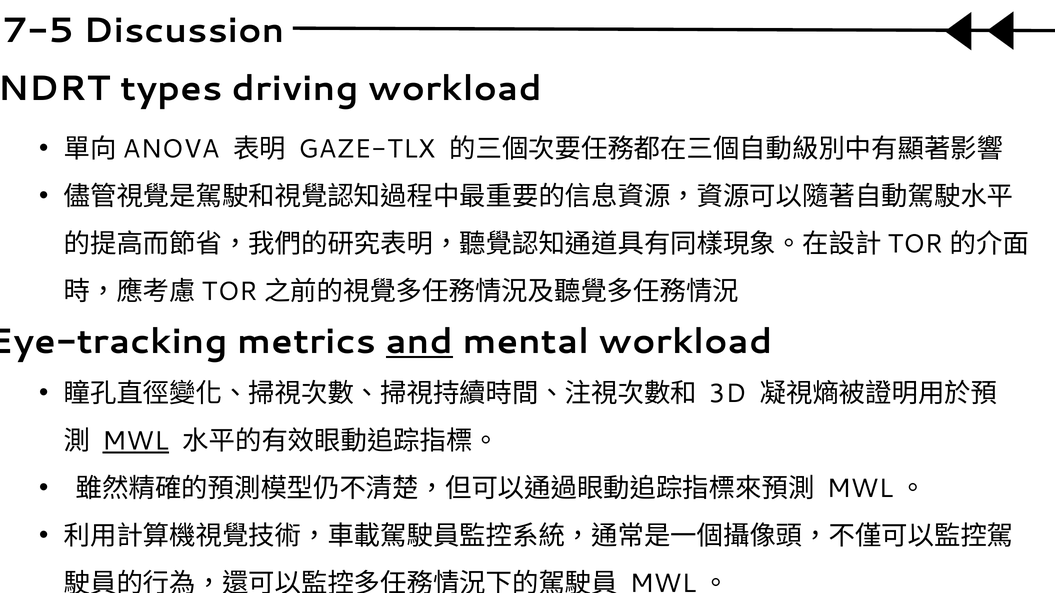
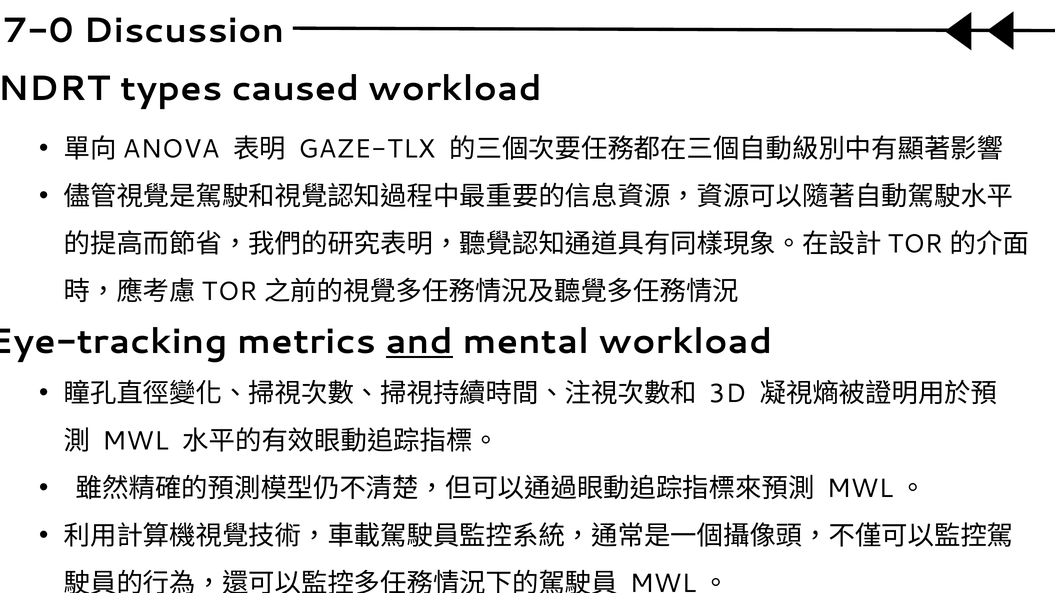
7-5: 7-5 -> 7-0
driving: driving -> caused
MWL underline: present -> none
